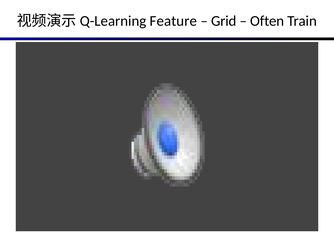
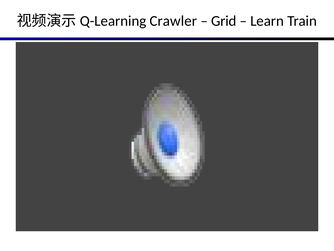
Feature: Feature -> Crawler
Often: Often -> Learn
